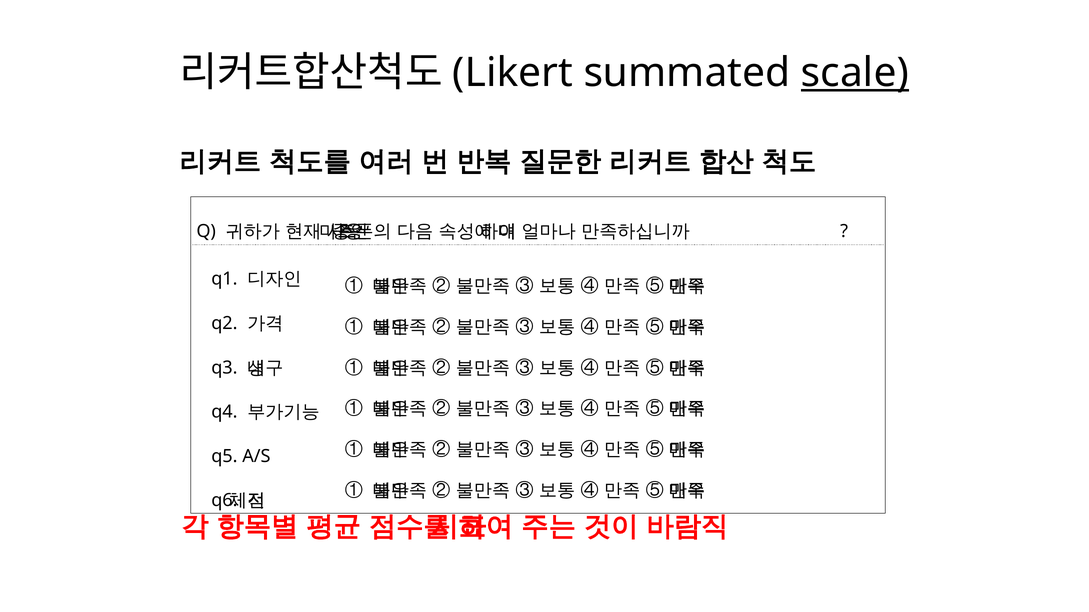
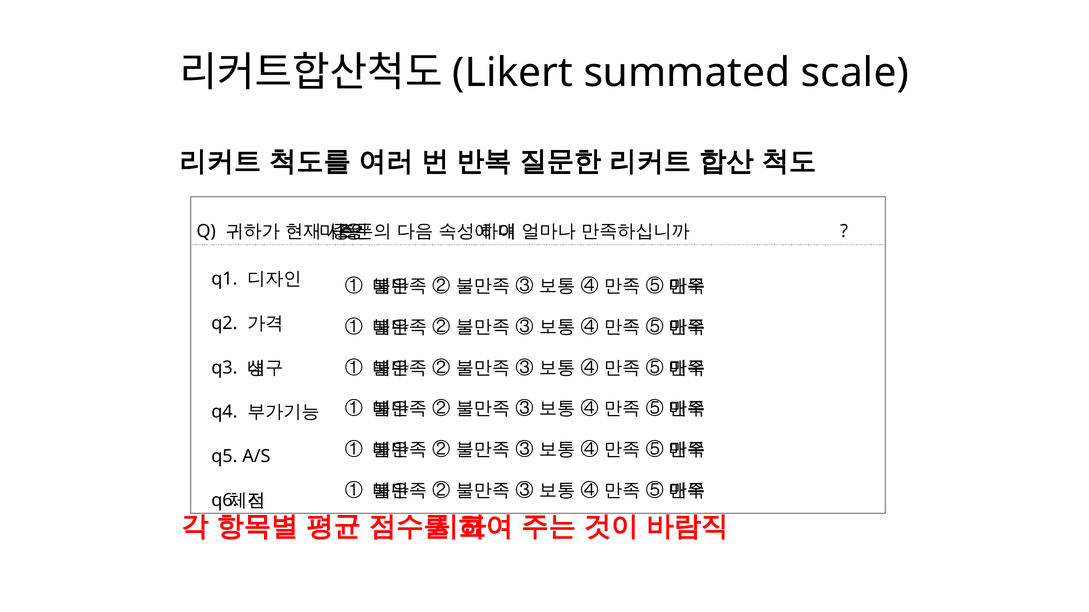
scale underline: present -> none
